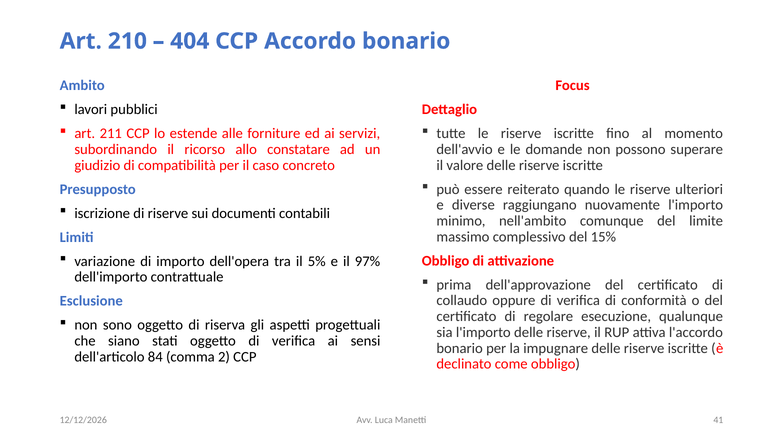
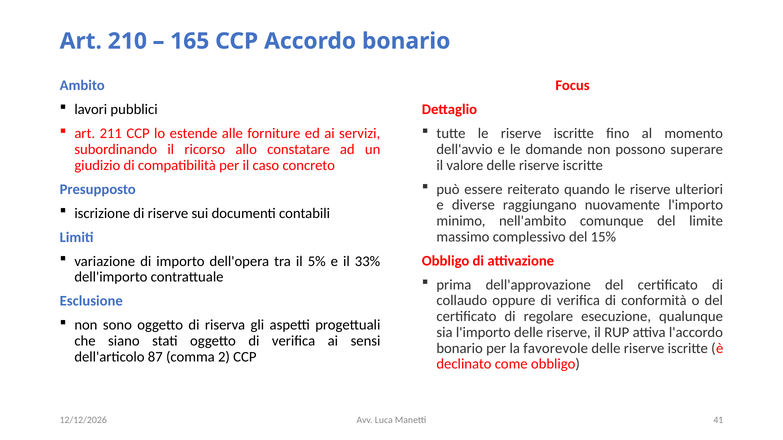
404: 404 -> 165
97%: 97% -> 33%
impugnare: impugnare -> favorevole
84: 84 -> 87
